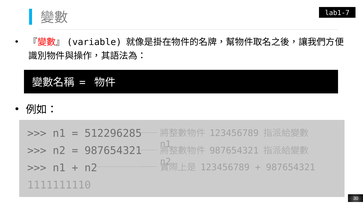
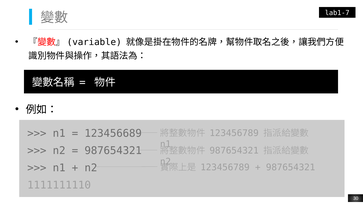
512296285: 512296285 -> 123456689
